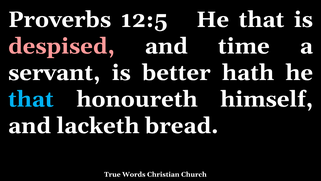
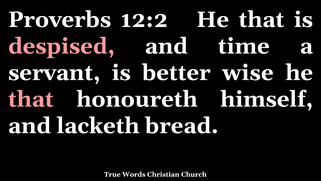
12:5: 12:5 -> 12:2
hath: hath -> wise
that at (31, 99) colour: light blue -> pink
